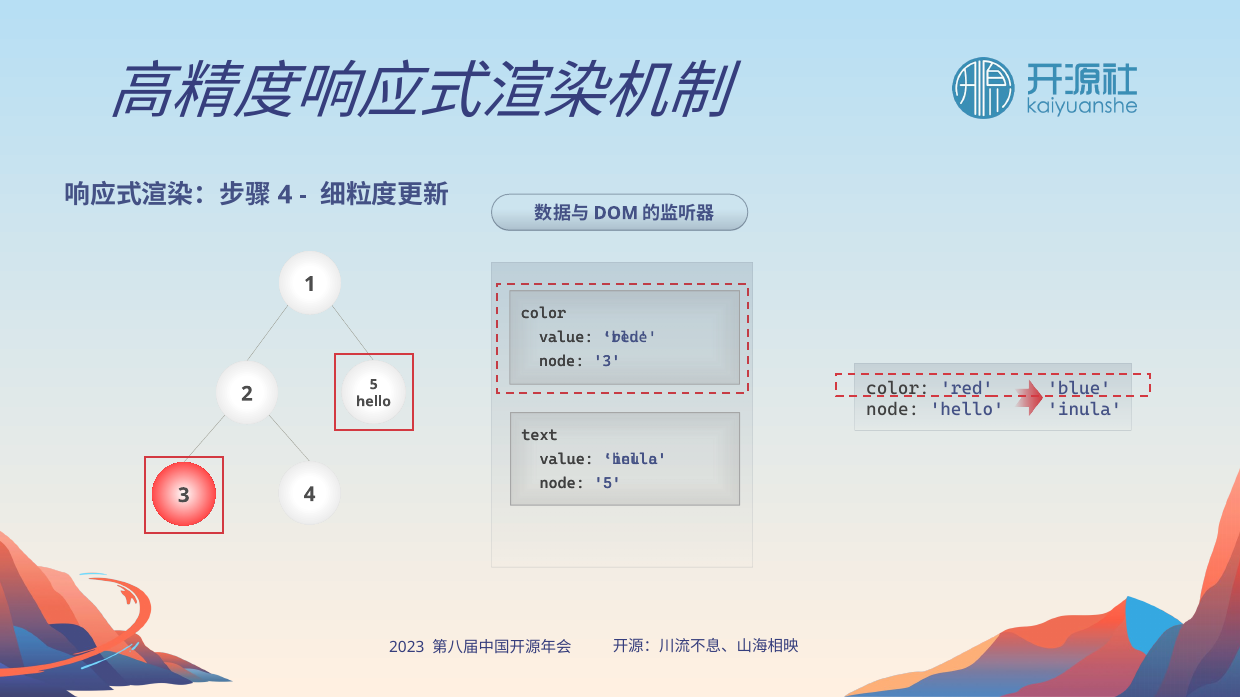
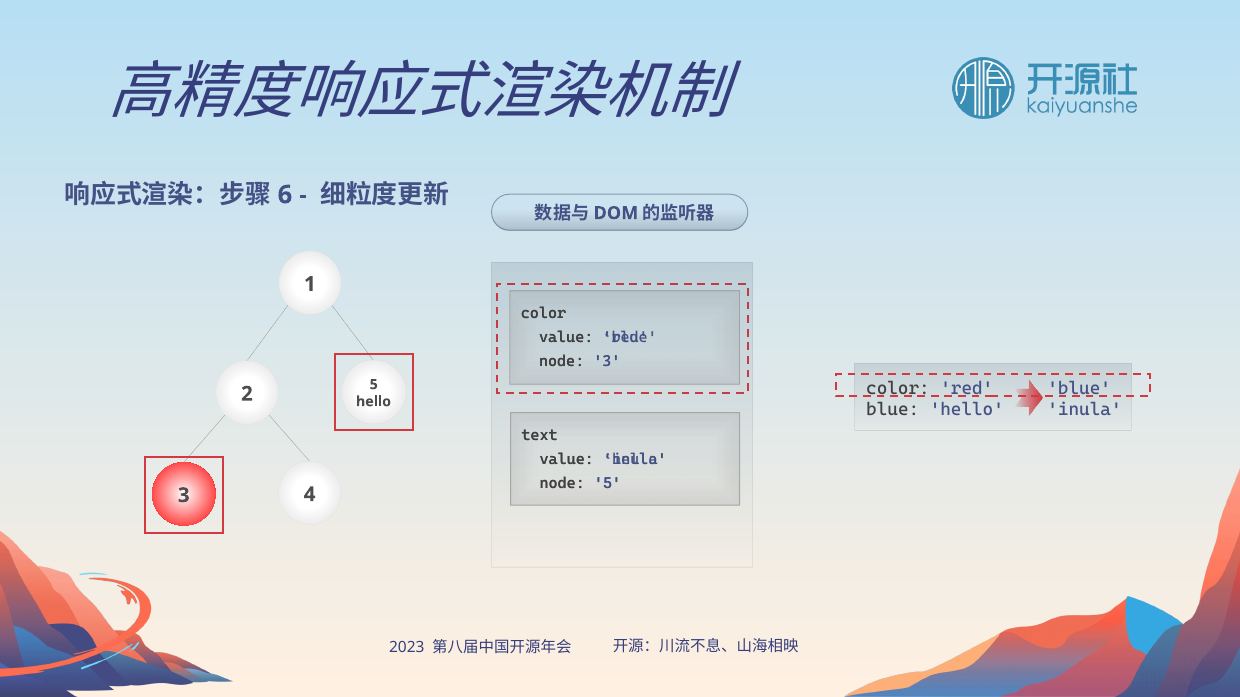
4 at (285, 195): 4 -> 6
node at (893, 410): node -> blue
